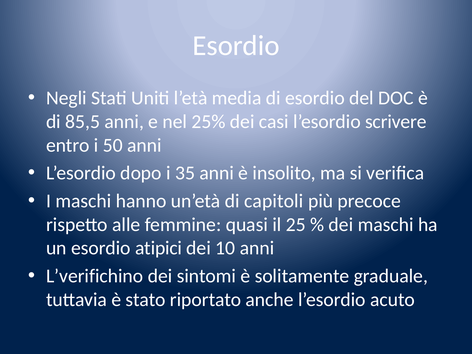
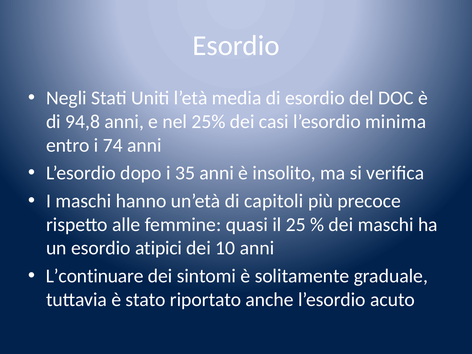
85,5: 85,5 -> 94,8
scrivere: scrivere -> minima
50: 50 -> 74
L’verifichino: L’verifichino -> L’continuare
